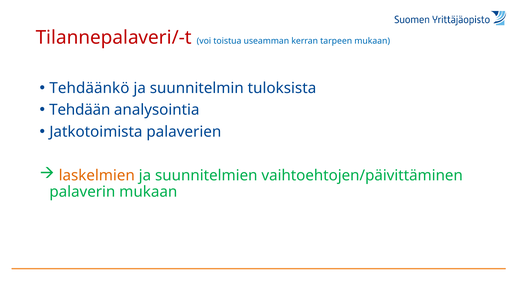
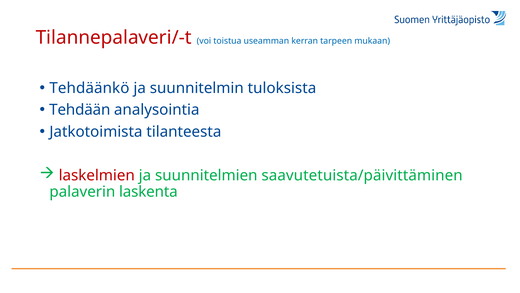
palaverien: palaverien -> tilanteesta
laskelmien colour: orange -> red
vaihtoehtojen/päivittäminen: vaihtoehtojen/päivittäminen -> saavutetuista/päivittäminen
palaverin mukaan: mukaan -> laskenta
